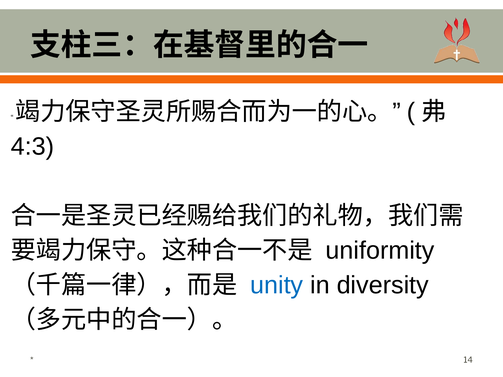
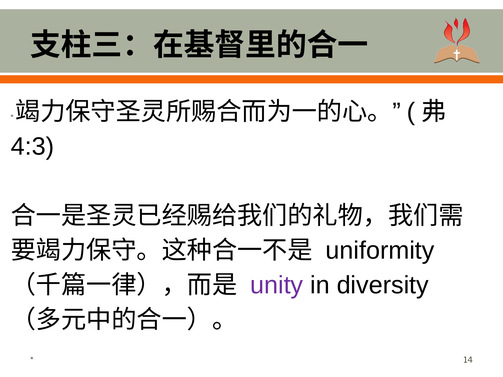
unity colour: blue -> purple
